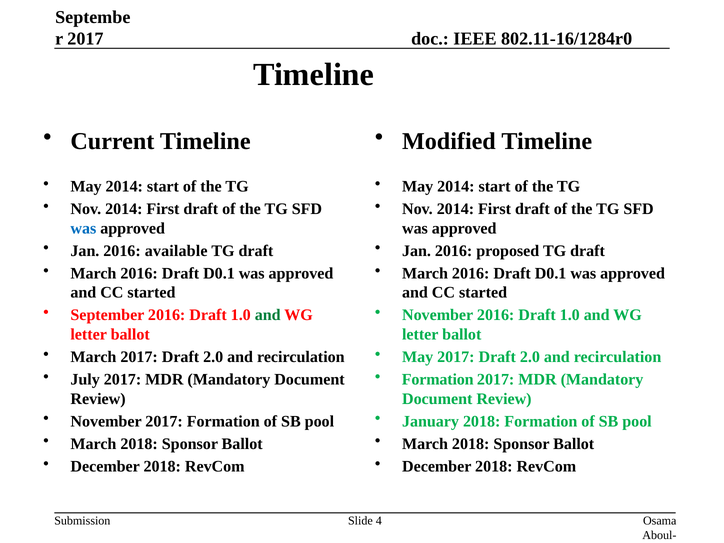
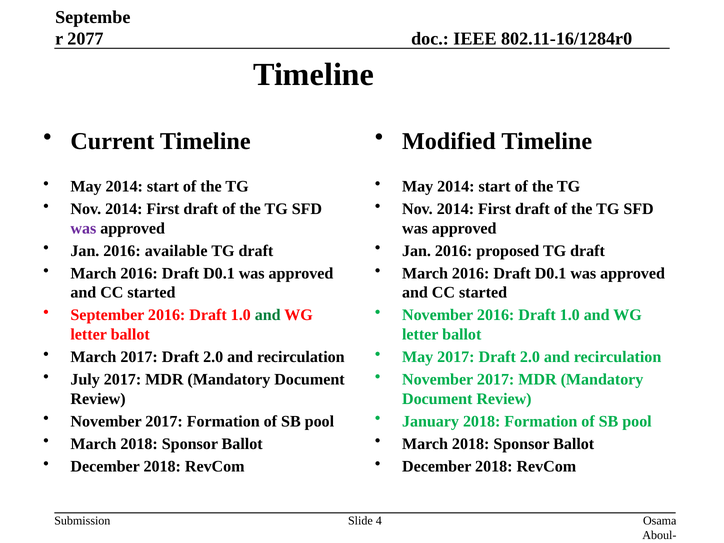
2017 at (85, 39): 2017 -> 2077
was at (83, 228) colour: blue -> purple
Formation at (438, 379): Formation -> November
